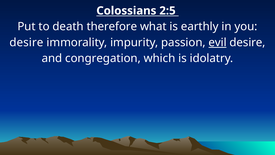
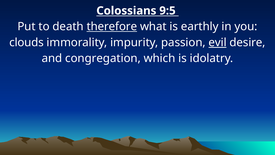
2:5: 2:5 -> 9:5
therefore underline: none -> present
desire at (26, 42): desire -> clouds
